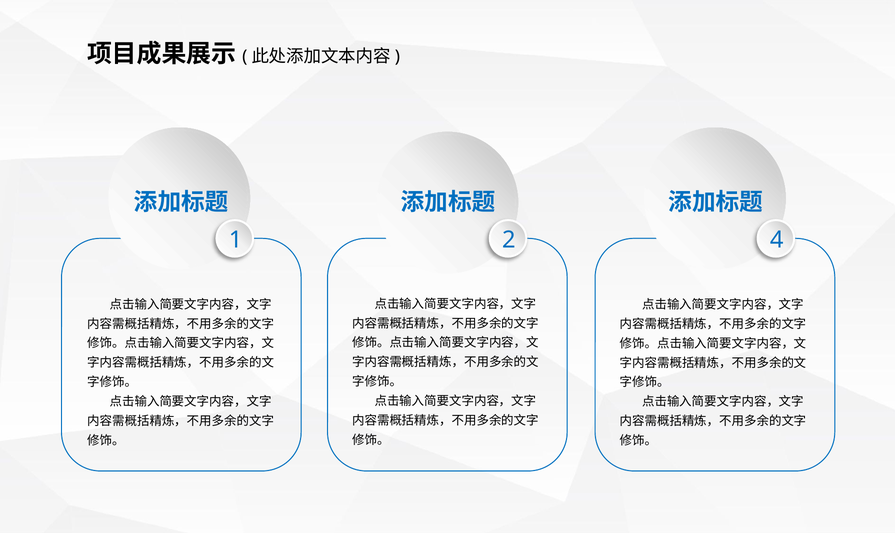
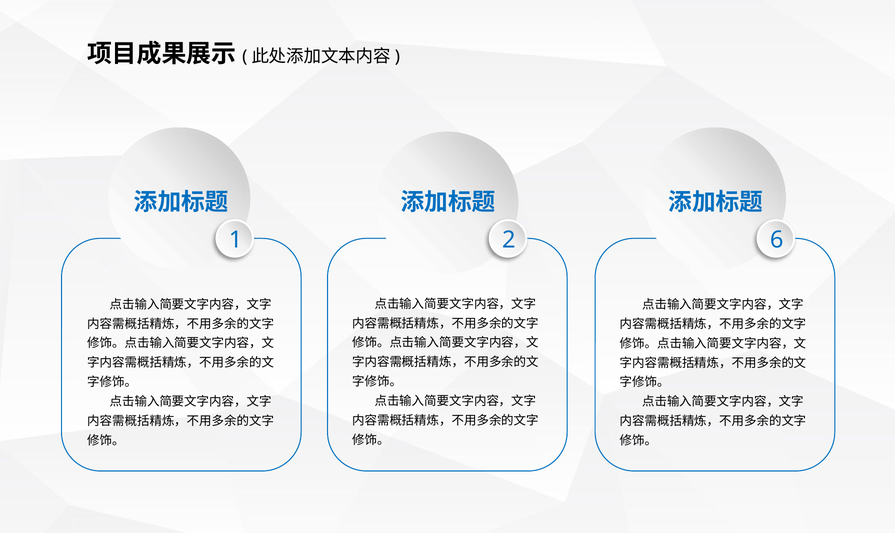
4: 4 -> 6
